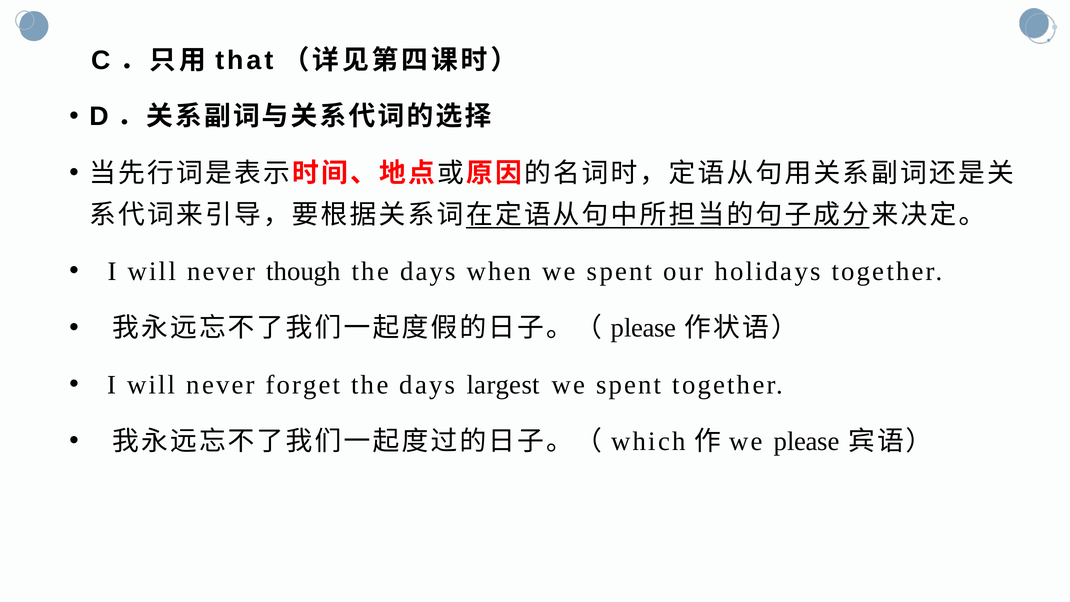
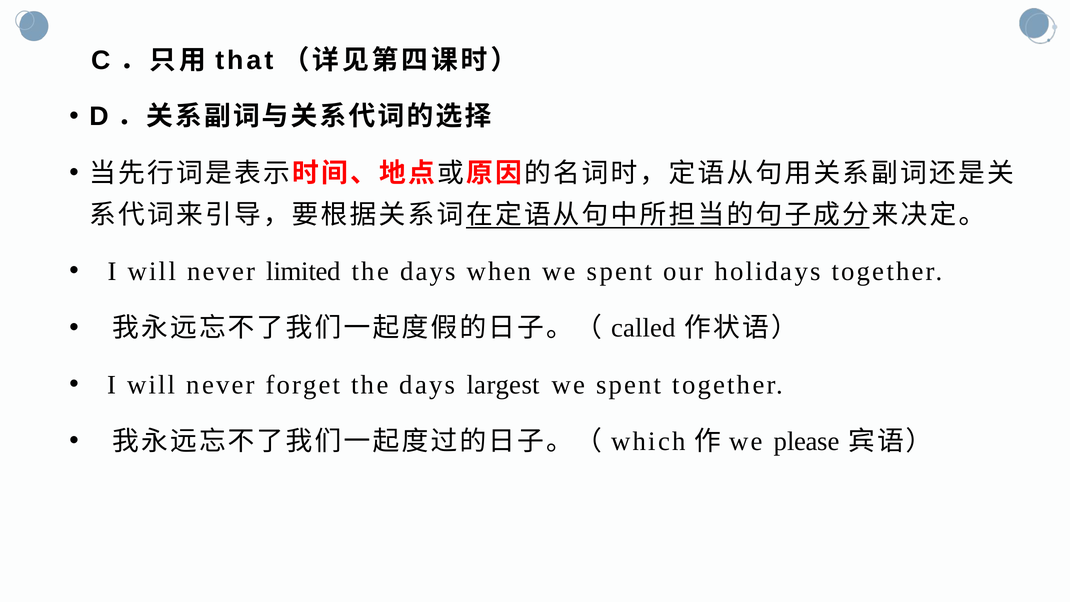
though: though -> limited
please at (644, 328): please -> called
